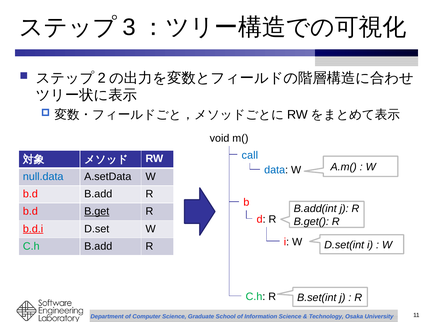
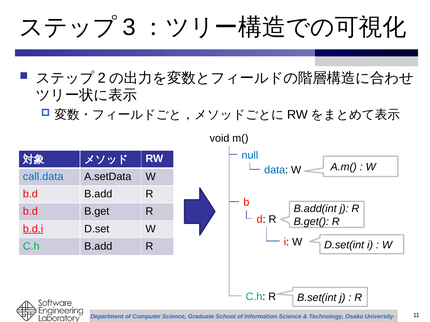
call: call -> null
null.data: null.data -> call.data
B.get underline: present -> none
